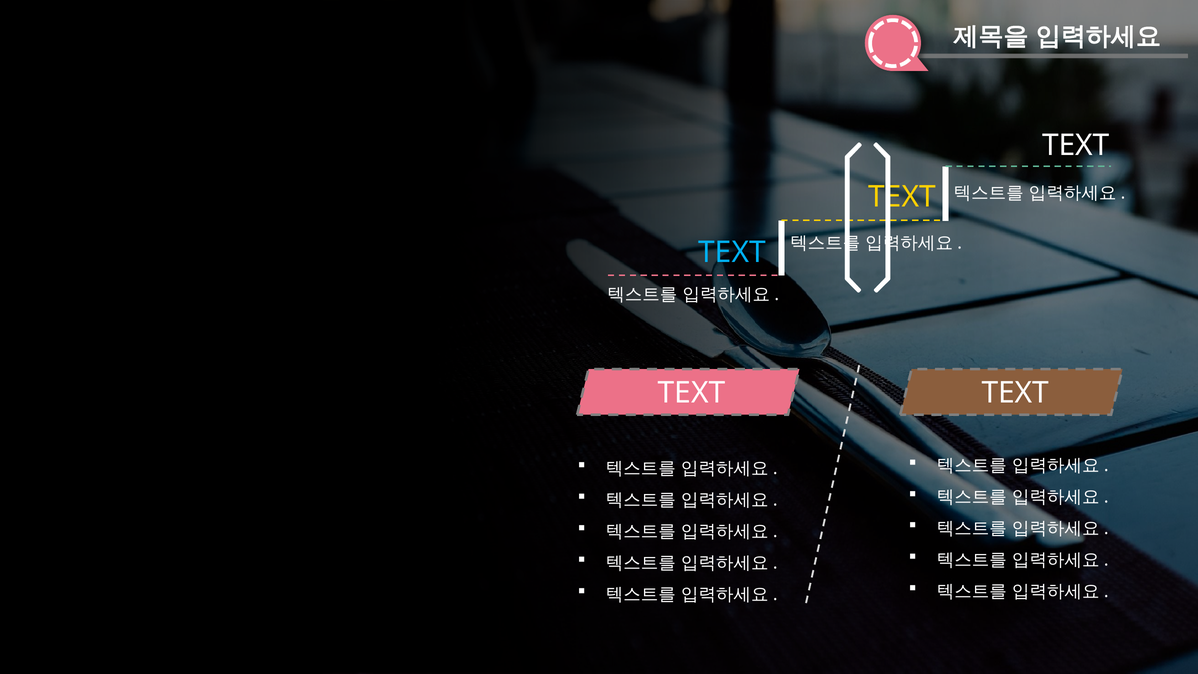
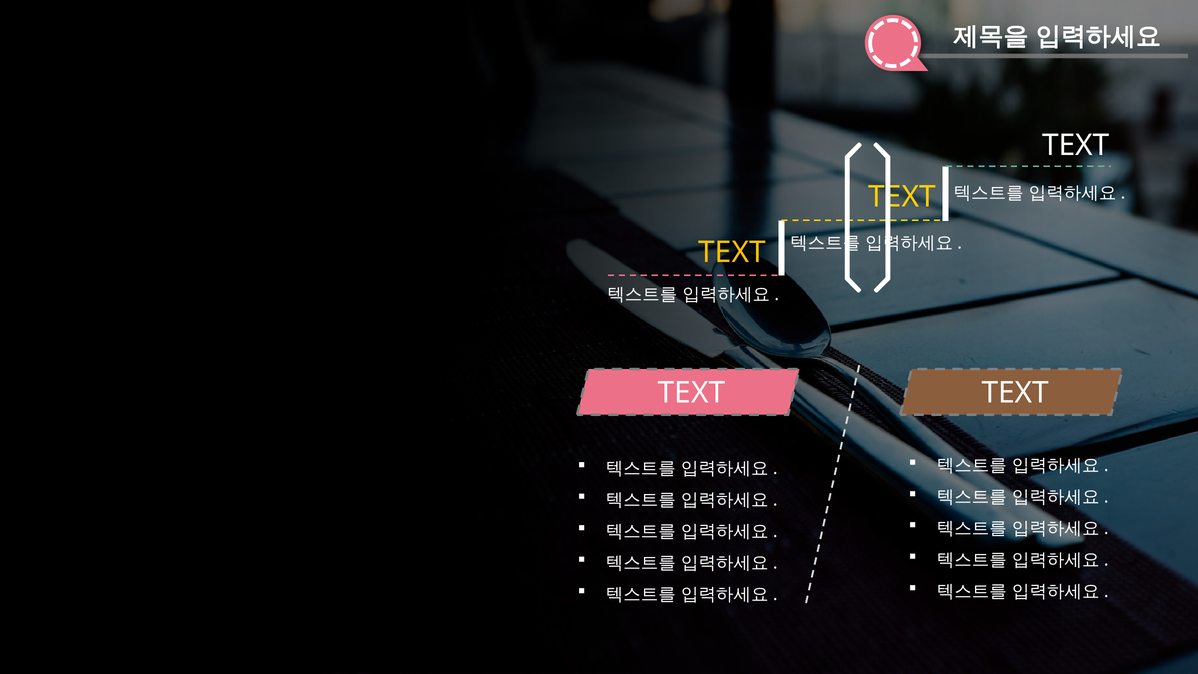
TEXT at (732, 253) colour: light blue -> yellow
